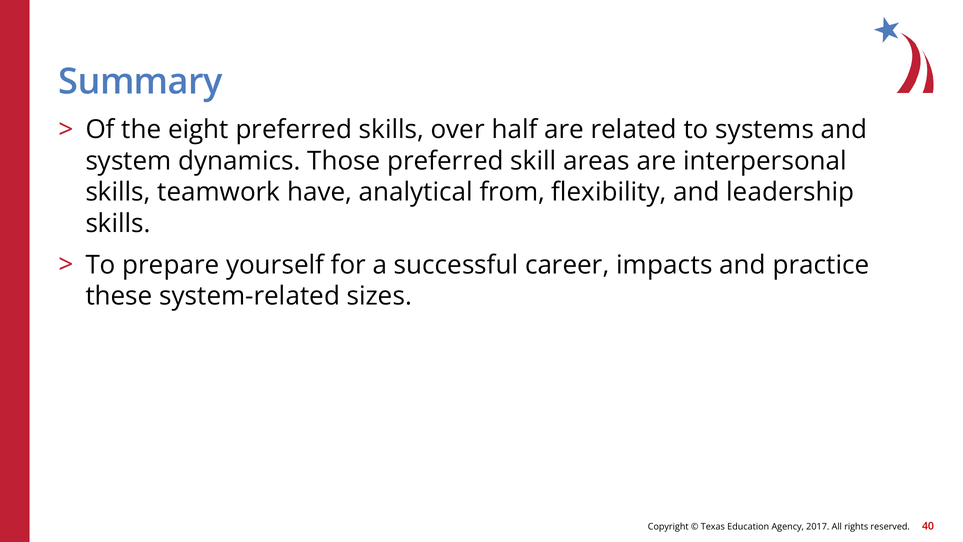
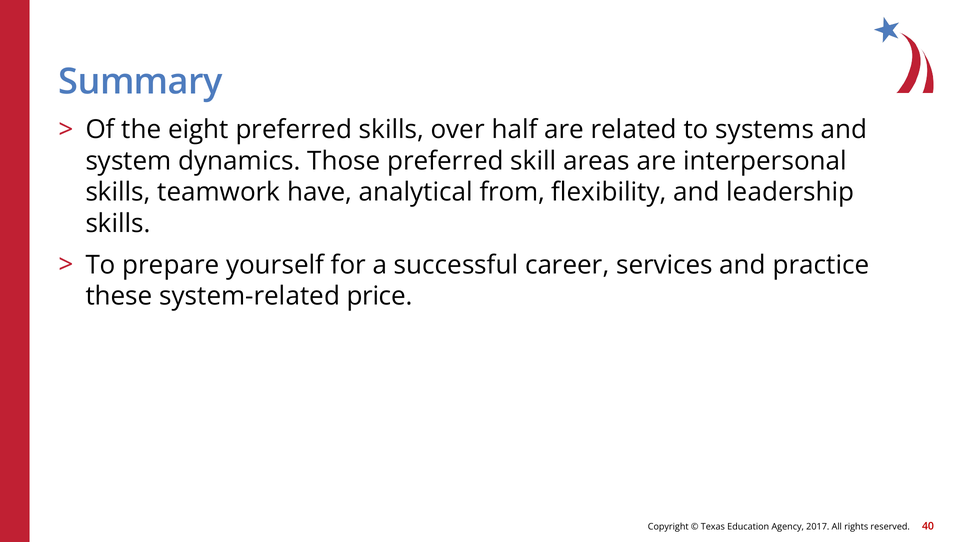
impacts: impacts -> services
sizes: sizes -> price
